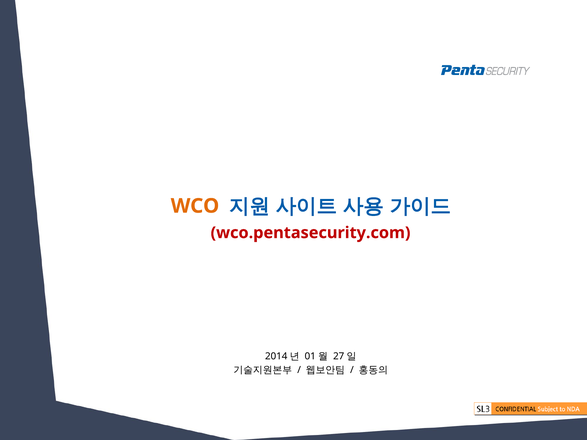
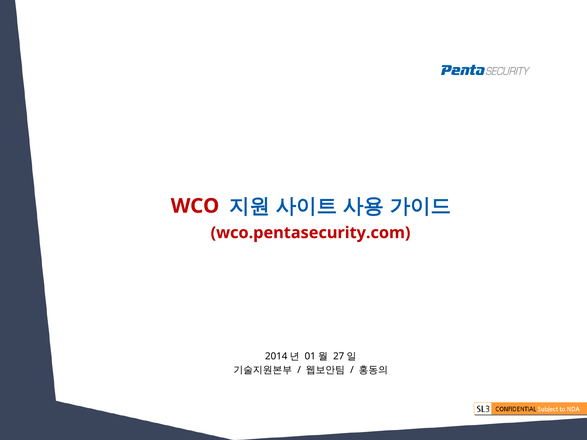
WCO colour: orange -> red
